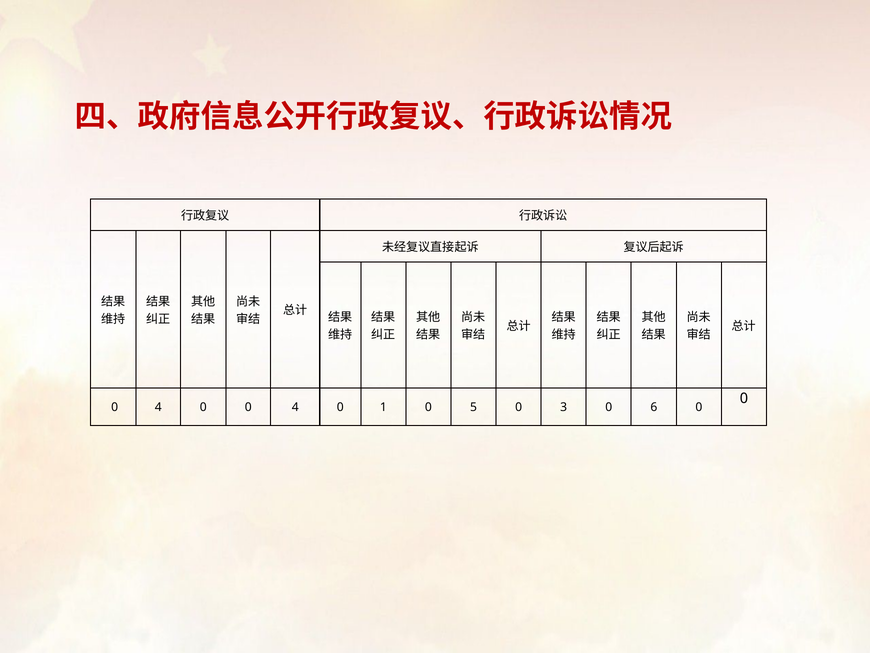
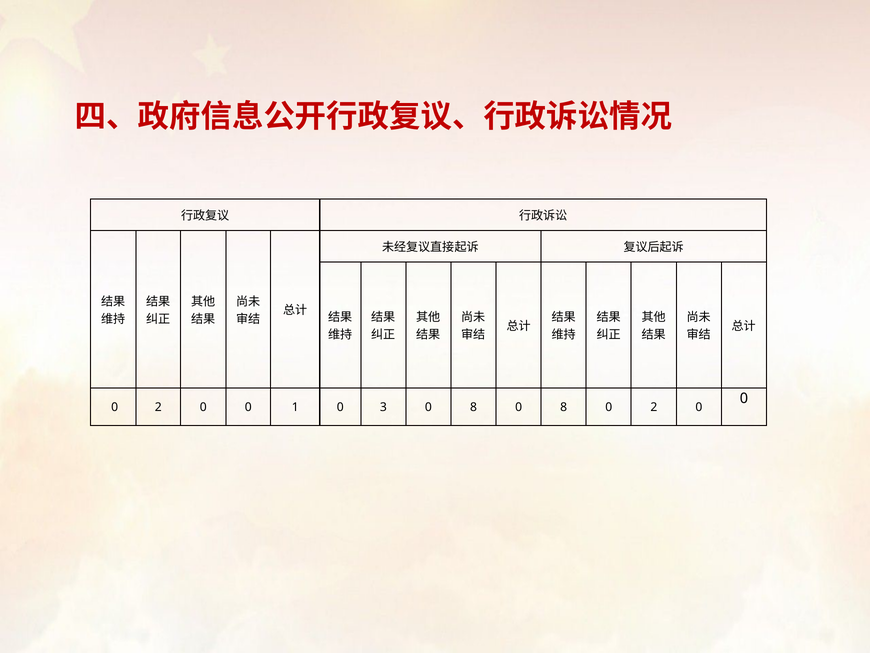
4 at (158, 407): 4 -> 2
0 0 4: 4 -> 1
1: 1 -> 3
5 at (474, 407): 5 -> 8
3 at (564, 407): 3 -> 8
6 at (654, 407): 6 -> 2
